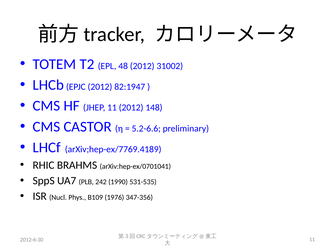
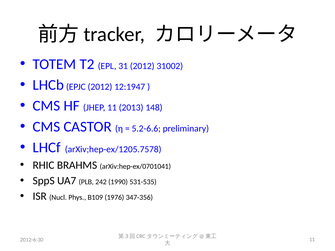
48: 48 -> 31
82:1947: 82:1947 -> 12:1947
11 2012: 2012 -> 2013
arXiv;hep-ex/7769.4189: arXiv;hep-ex/7769.4189 -> arXiv;hep-ex/1205.7578
